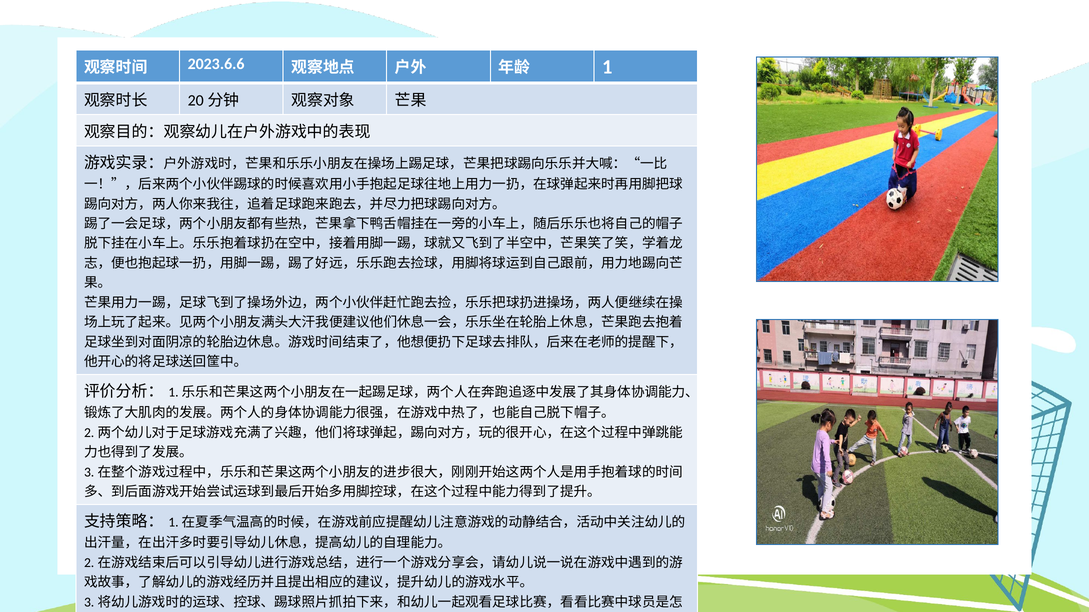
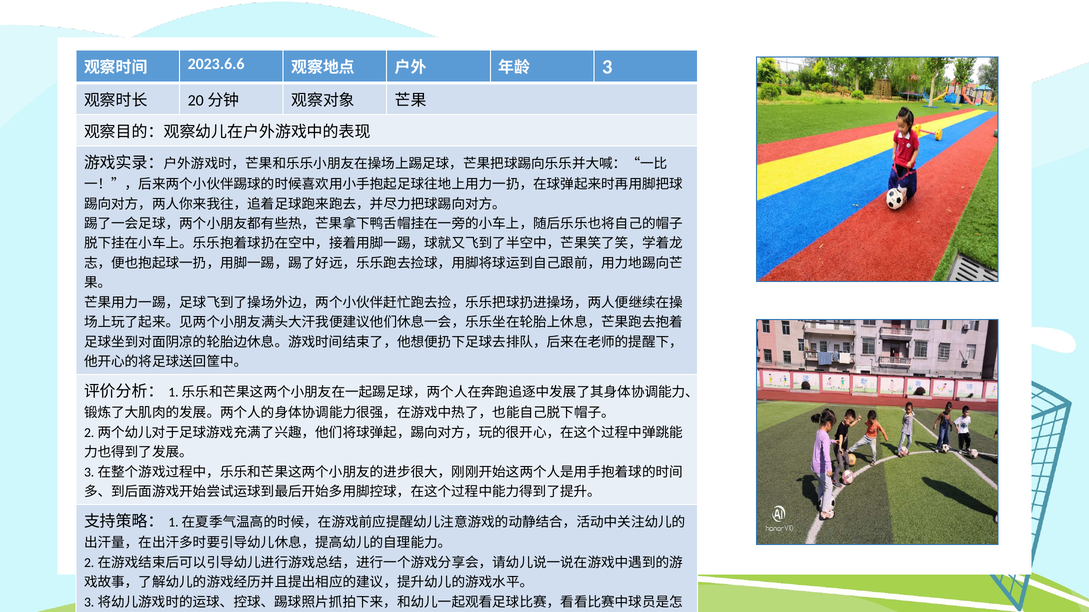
1: 1 -> 3
